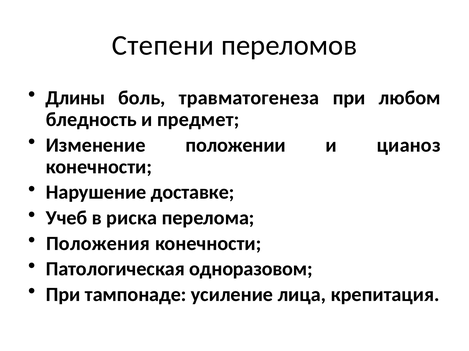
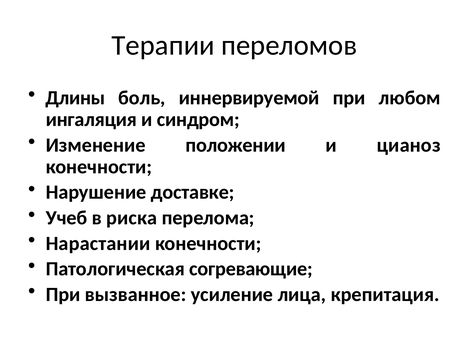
Степени: Степени -> Терапии
травматогенеза: травматогенеза -> иннервируемой
бледность: бледность -> ингаляция
предмет: предмет -> синдром
Положения: Положения -> Нарастании
одноразовом: одноразовом -> согревающие
тампонаде: тампонаде -> вызванное
